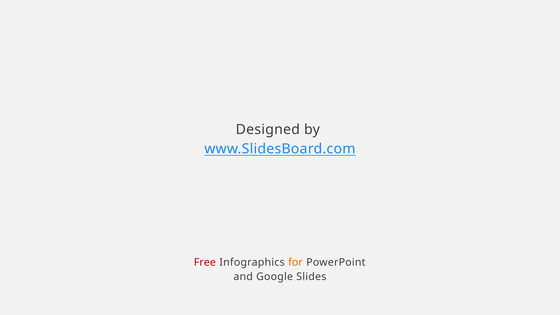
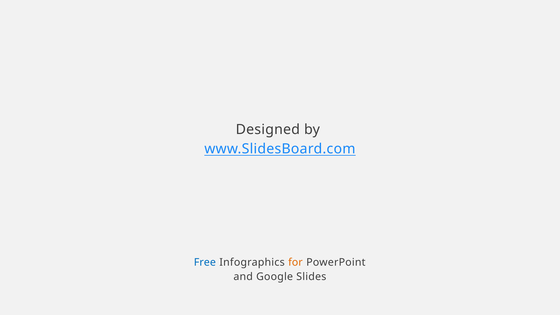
Free colour: red -> blue
